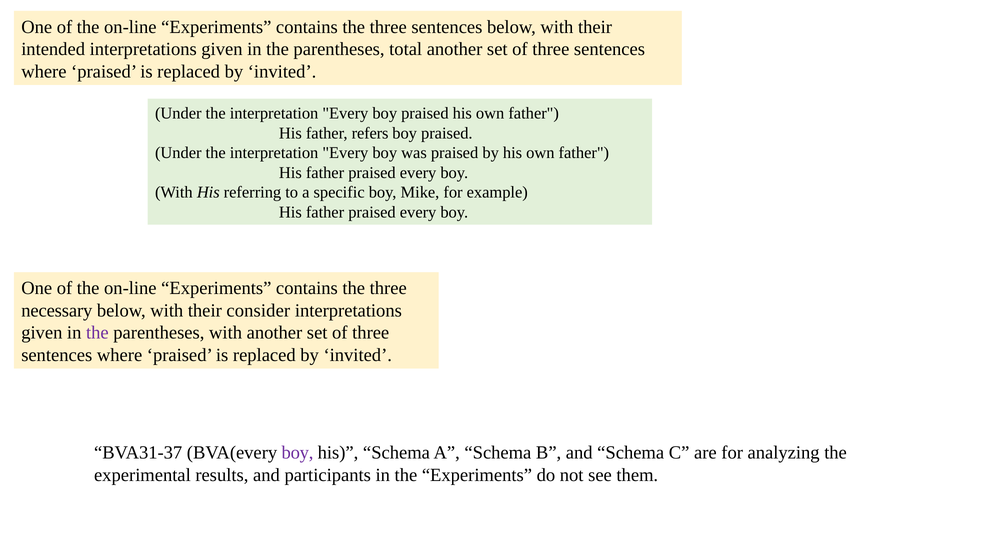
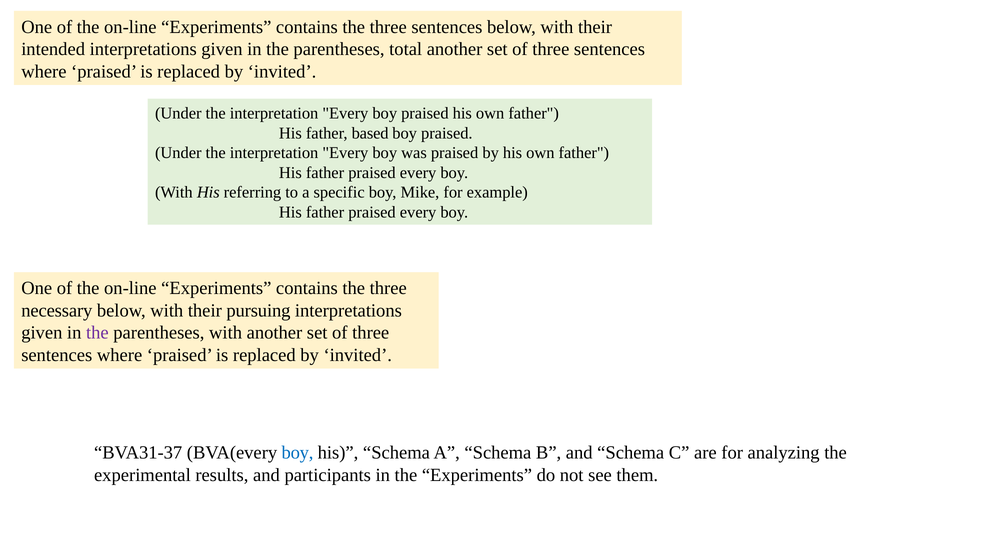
refers: refers -> based
consider: consider -> pursuing
boy at (298, 453) colour: purple -> blue
